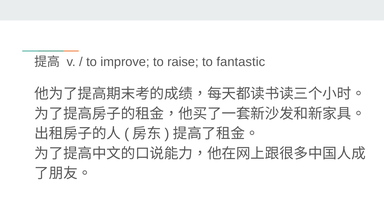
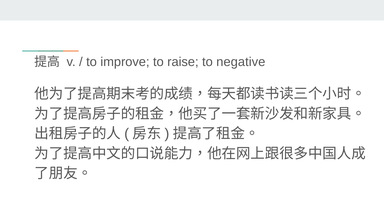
fantastic: fantastic -> negative
